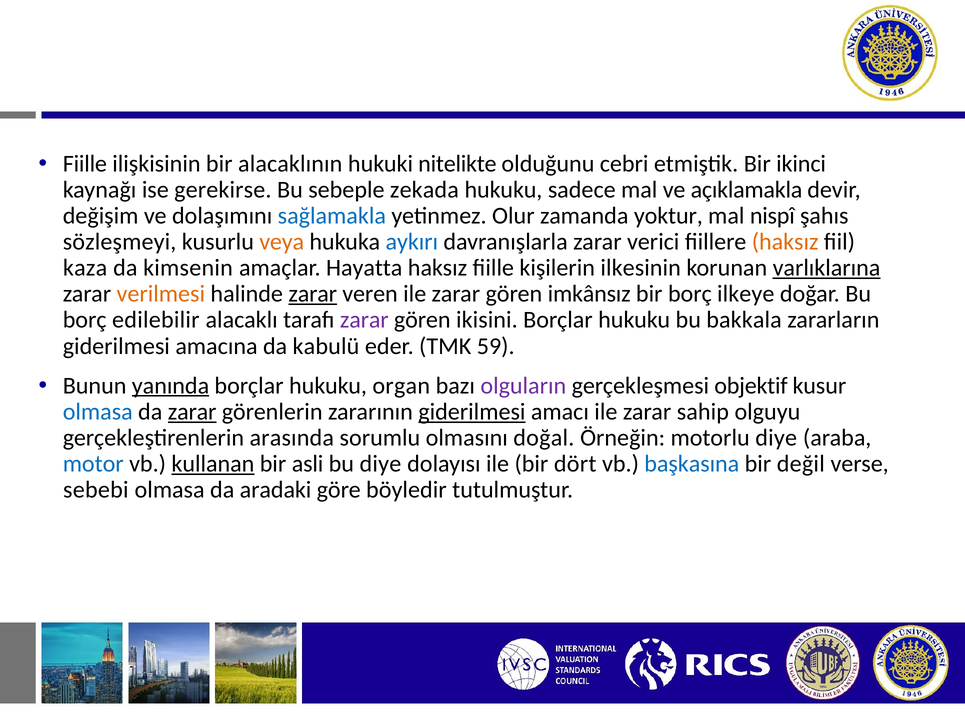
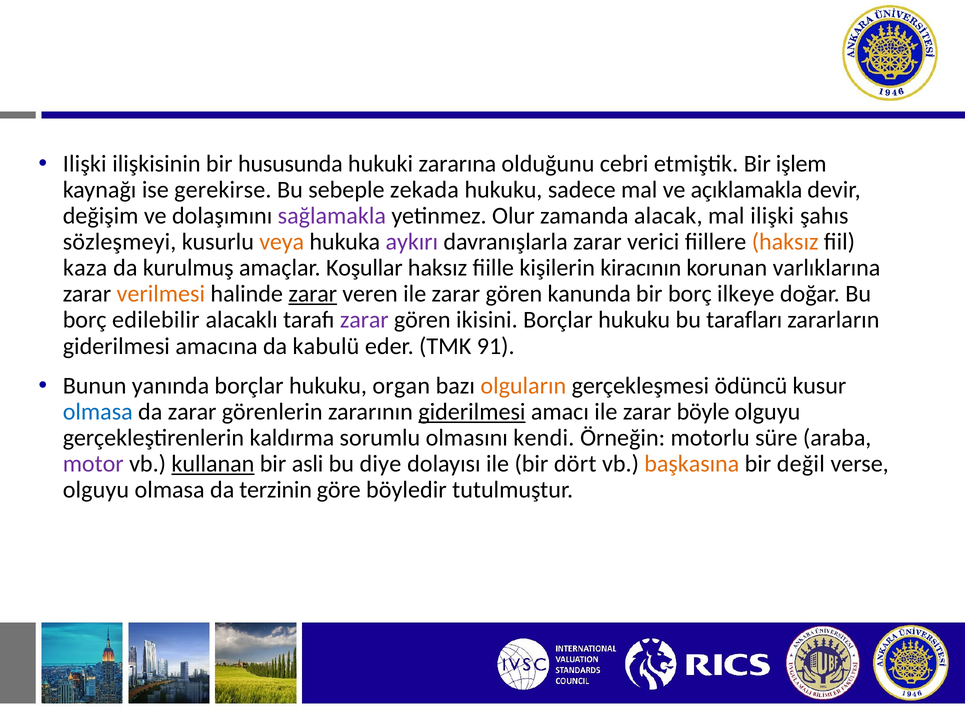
Fiille at (85, 164): Fiille -> Ilişki
alacaklının: alacaklının -> hususunda
nitelikte: nitelikte -> zararına
ikinci: ikinci -> işlem
sağlamakla colour: blue -> purple
yoktur: yoktur -> alacak
mal nispî: nispî -> ilişki
aykırı colour: blue -> purple
kimsenin: kimsenin -> kurulmuş
Hayatta: Hayatta -> Koşullar
ilkesinin: ilkesinin -> kiracının
varlıklarına underline: present -> none
imkânsız: imkânsız -> kanunda
bakkala: bakkala -> tarafları
59: 59 -> 91
yanında underline: present -> none
olguların colour: purple -> orange
objektif: objektif -> ödüncü
zarar at (192, 412) underline: present -> none
sahip: sahip -> böyle
arasında: arasında -> kaldırma
doğal: doğal -> kendi
motorlu diye: diye -> süre
motor colour: blue -> purple
başkasına colour: blue -> orange
sebebi at (96, 490): sebebi -> olguyu
aradaki: aradaki -> terzinin
